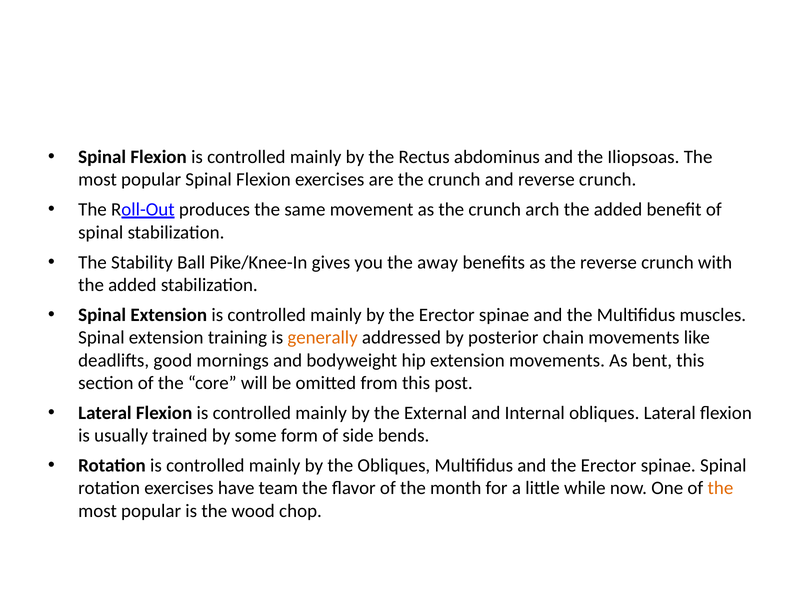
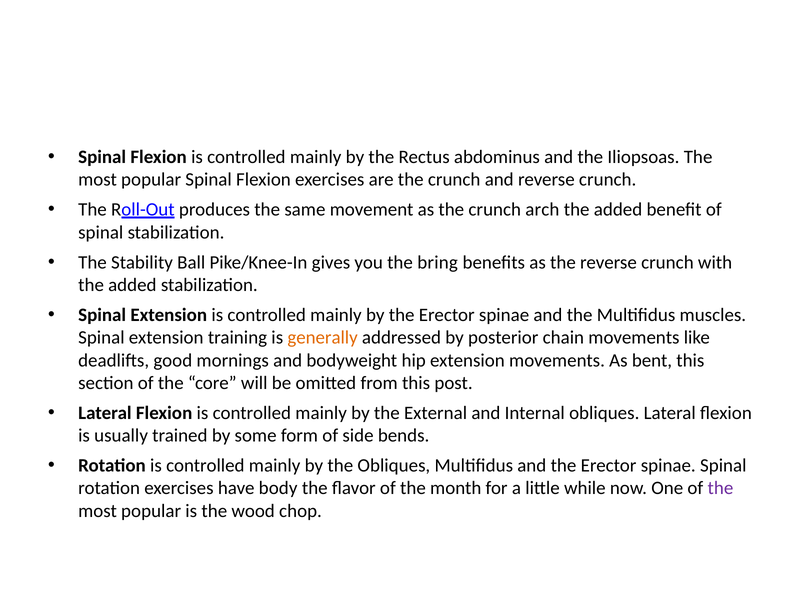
away: away -> bring
team: team -> body
the at (720, 489) colour: orange -> purple
